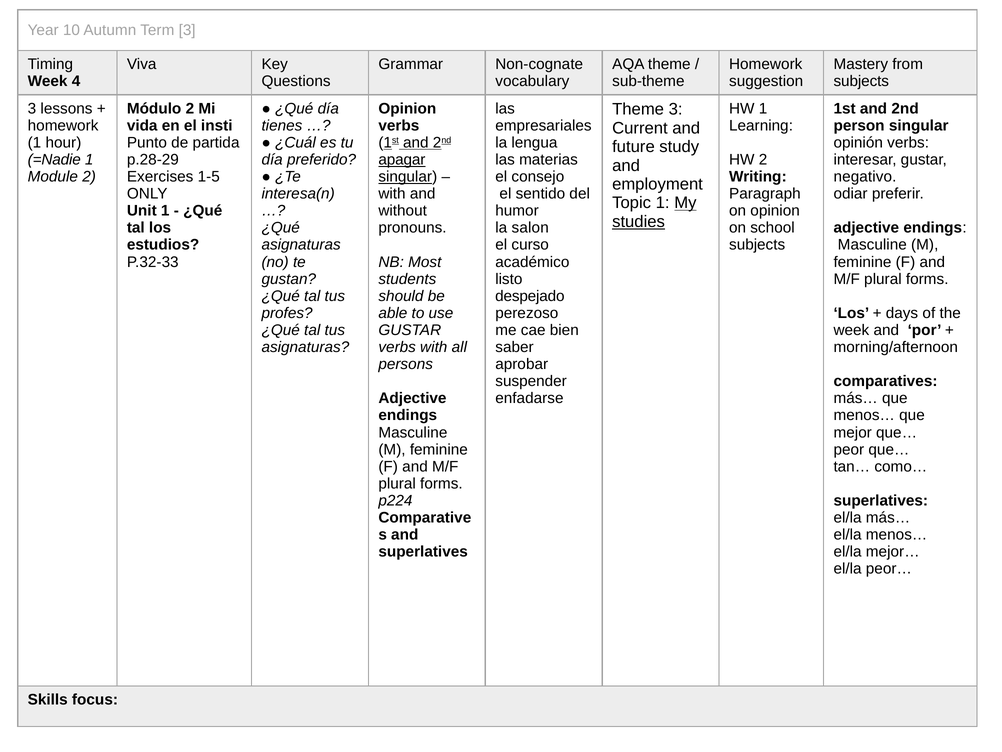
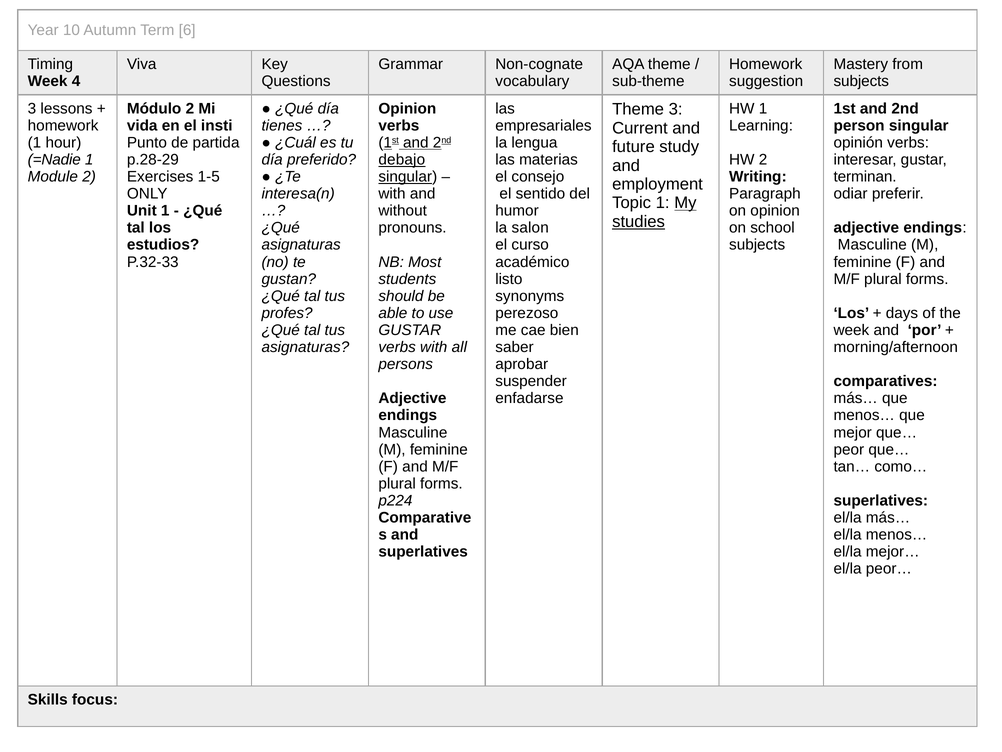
Term 3: 3 -> 6
apagar: apagar -> debajo
negativo: negativo -> terminan
despejado: despejado -> synonyms
